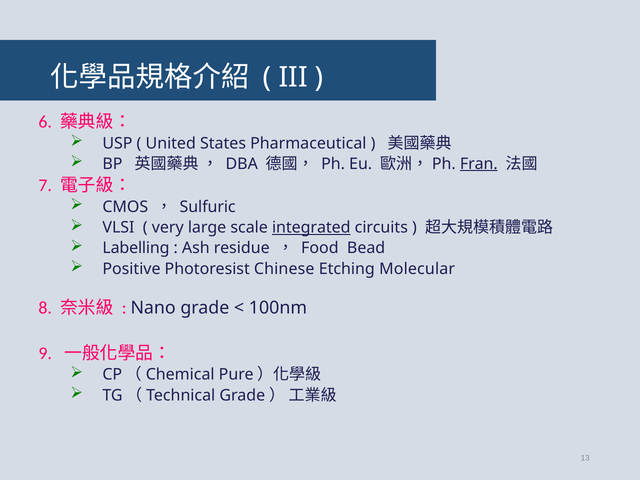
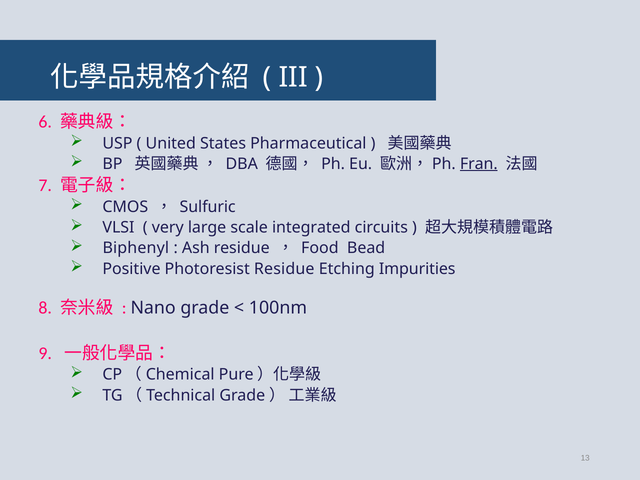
integrated underline: present -> none
Labelling: Labelling -> Biphenyl
Photoresist Chinese: Chinese -> Residue
Molecular: Molecular -> Impurities
